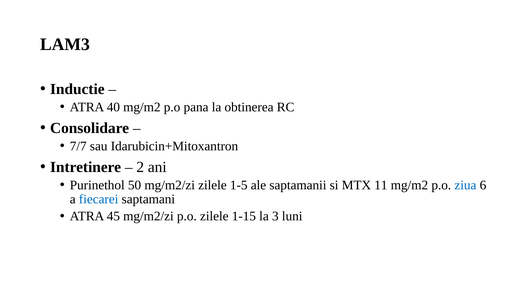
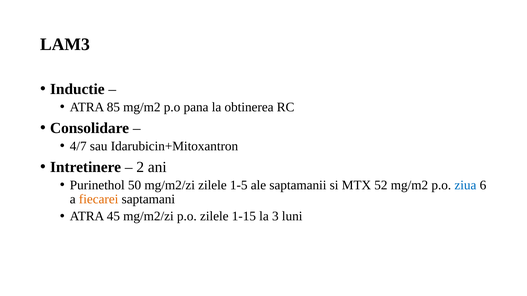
40: 40 -> 85
7/7: 7/7 -> 4/7
11: 11 -> 52
fiecarei colour: blue -> orange
